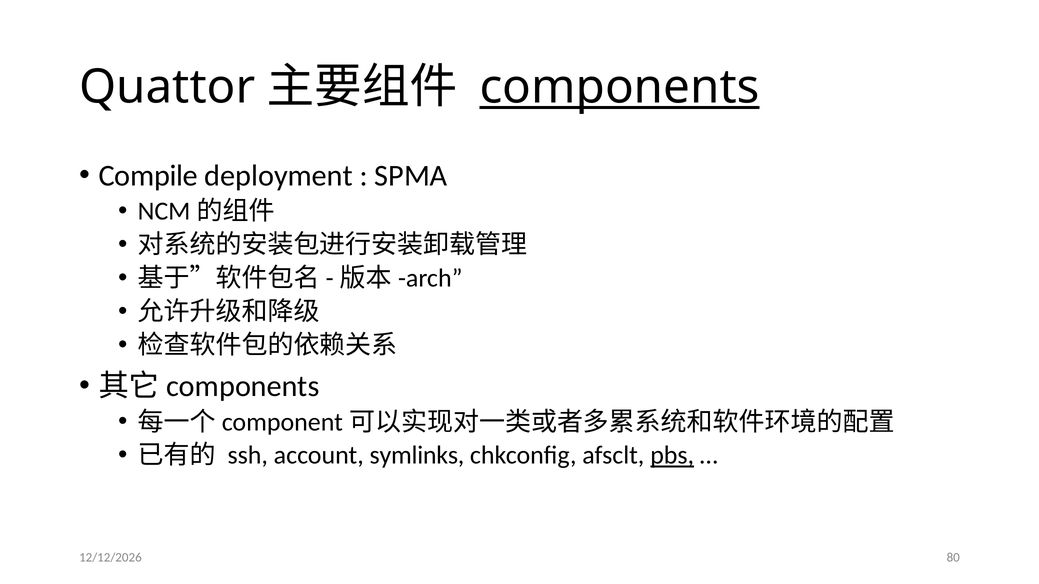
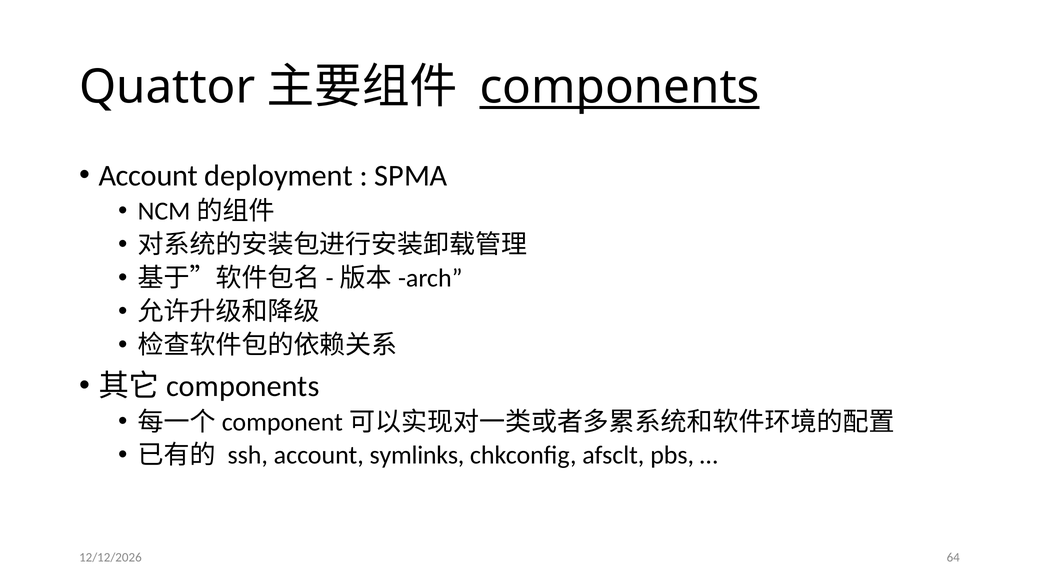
Compile at (148, 176): Compile -> Account
pbs underline: present -> none
80: 80 -> 64
